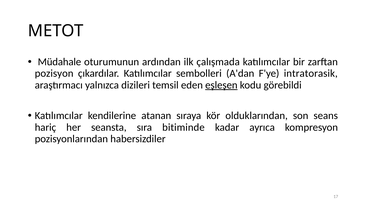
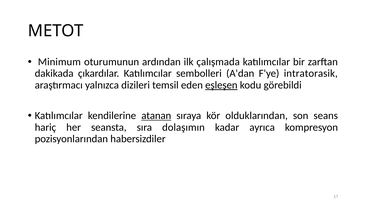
Müdahale: Müdahale -> Minimum
pozisyon: pozisyon -> dakikada
atanan underline: none -> present
bitiminde: bitiminde -> dolaşımın
